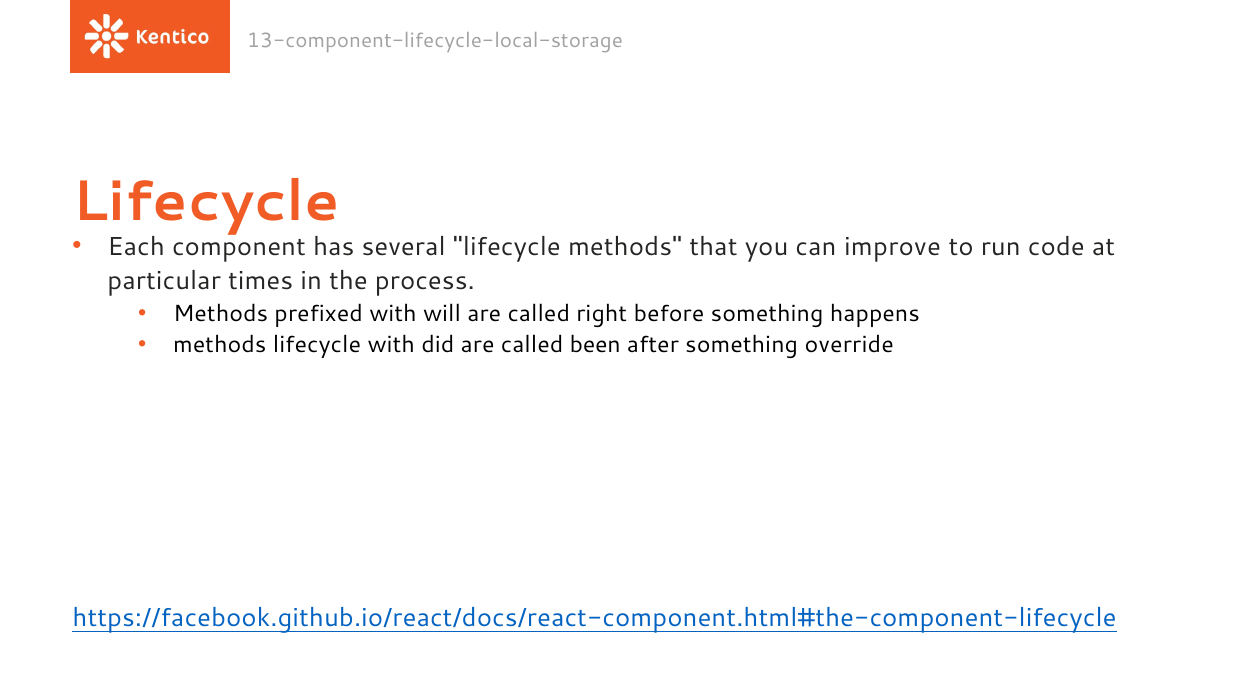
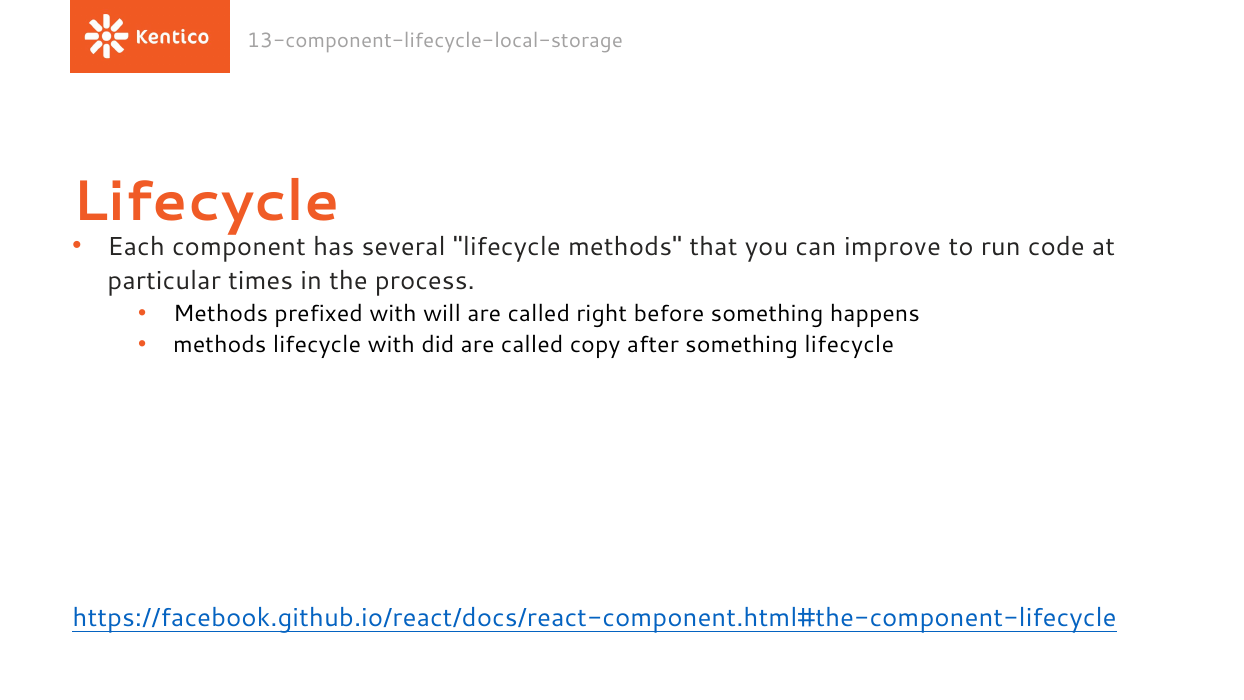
been: been -> copy
something override: override -> lifecycle
